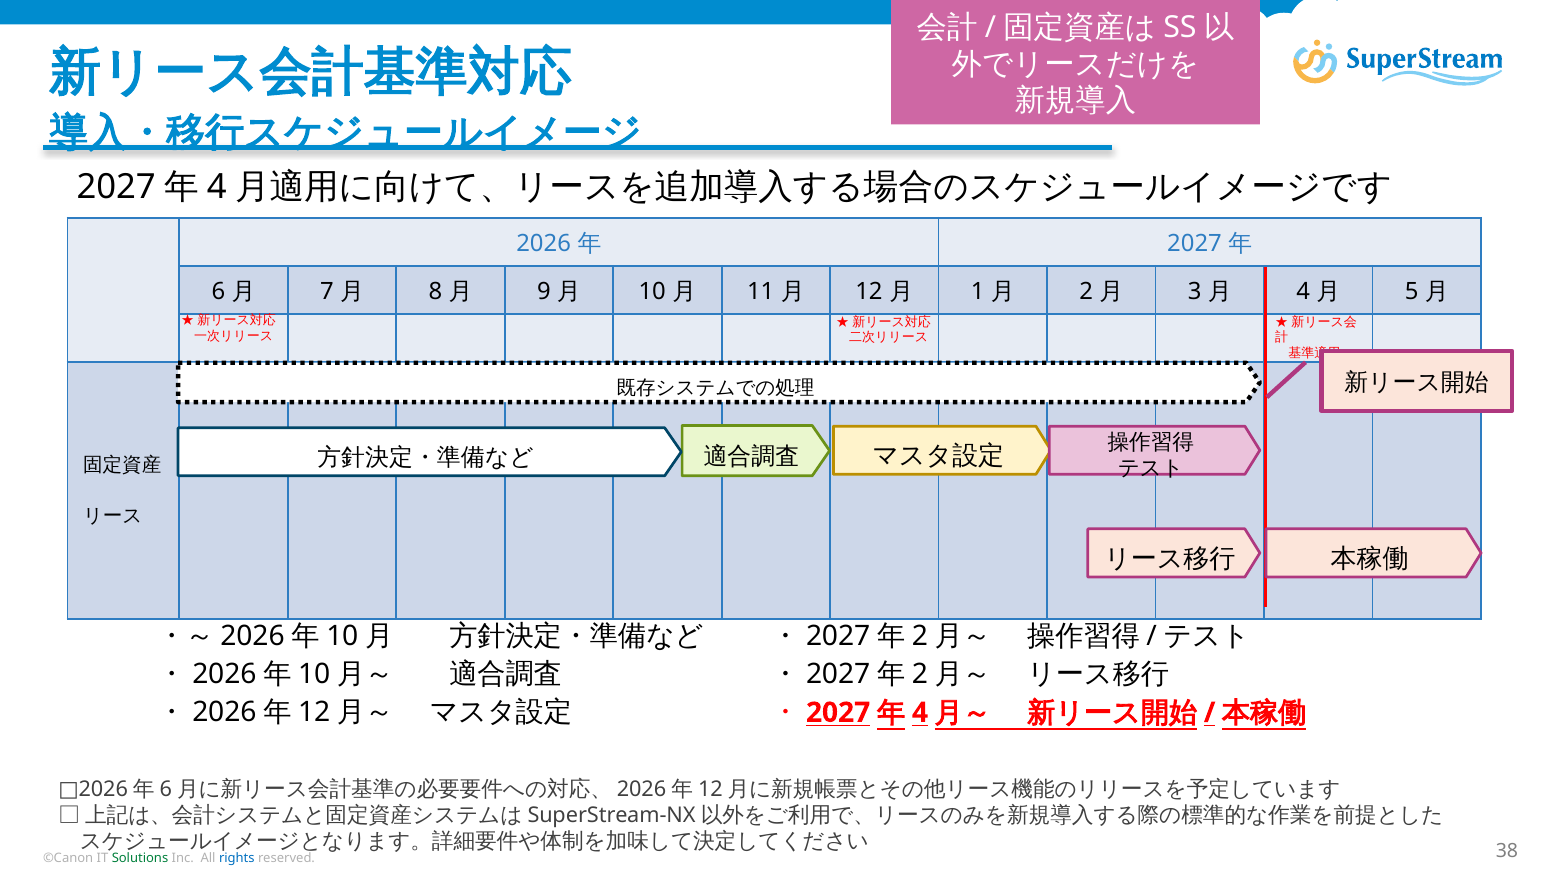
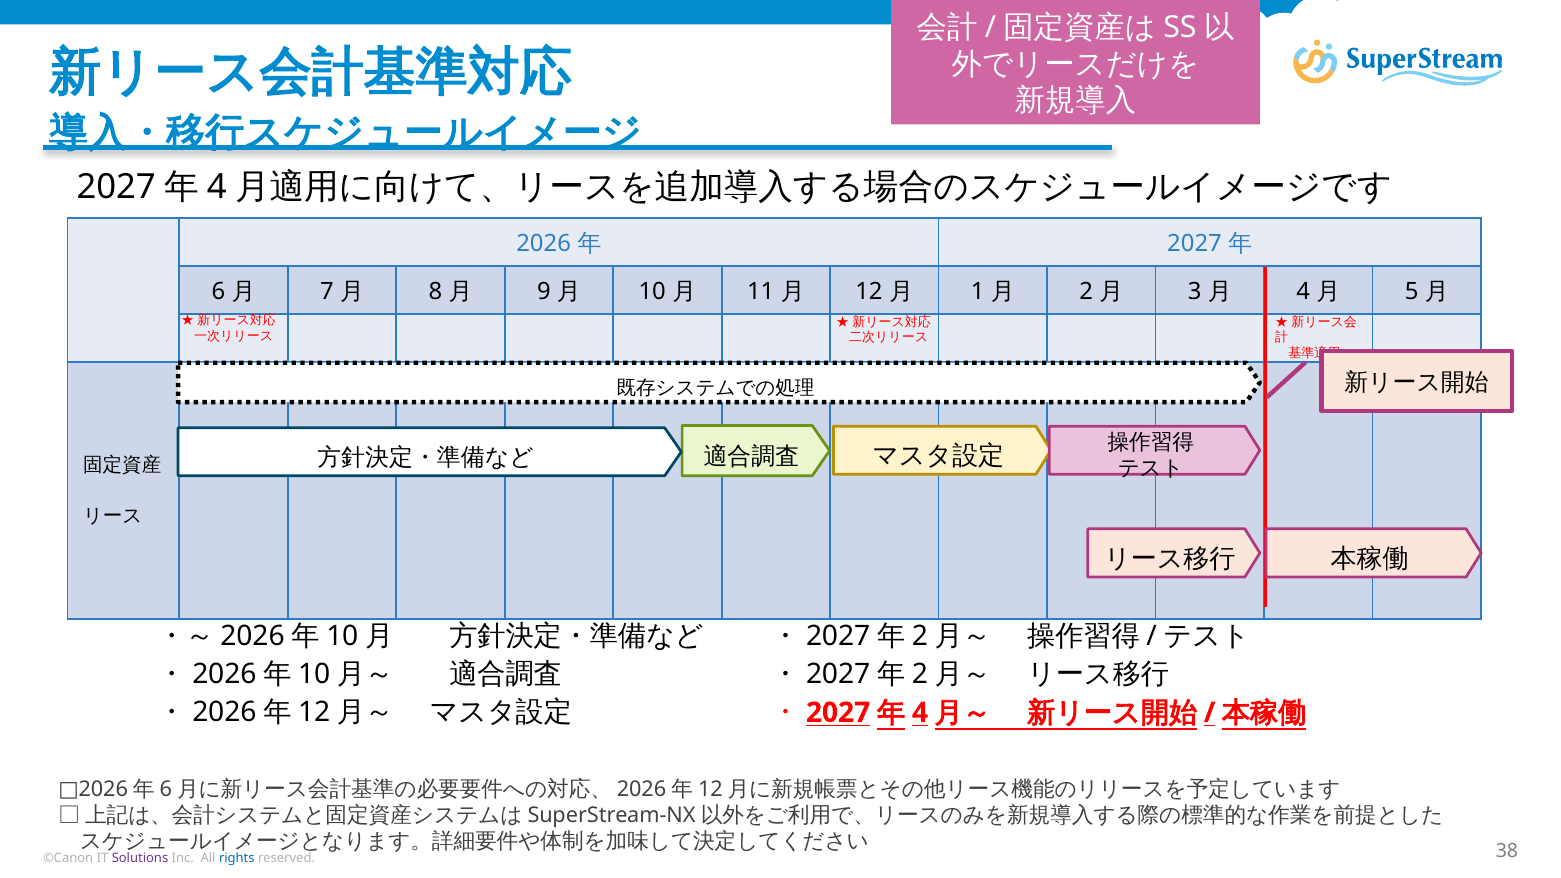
Solutions colour: green -> purple
